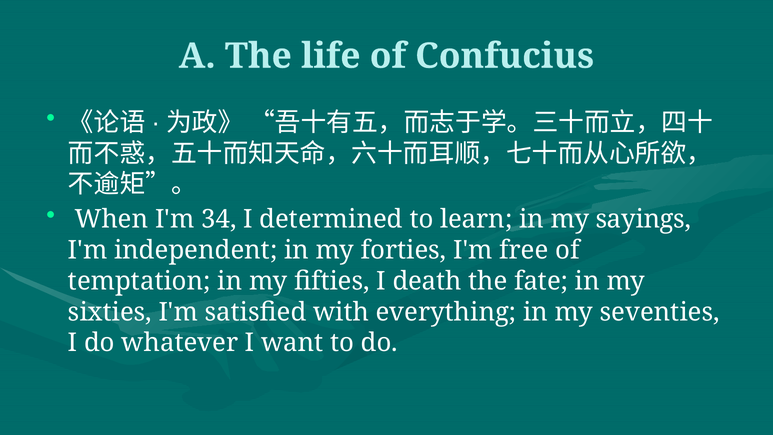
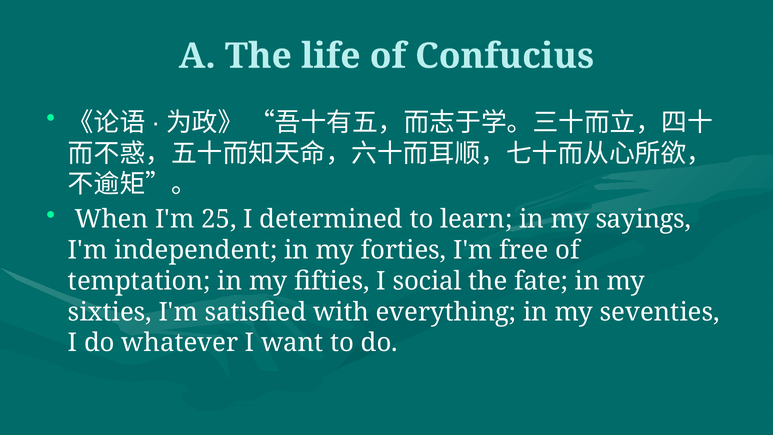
34: 34 -> 25
death: death -> social
